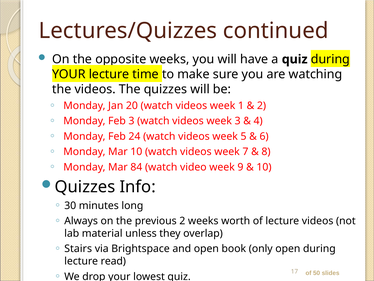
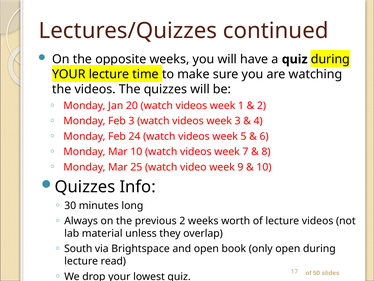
84: 84 -> 25
Stairs: Stairs -> South
